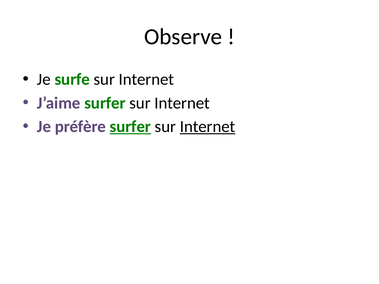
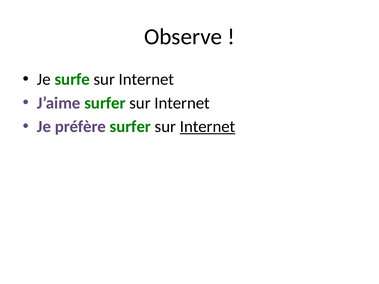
surfer at (130, 127) underline: present -> none
